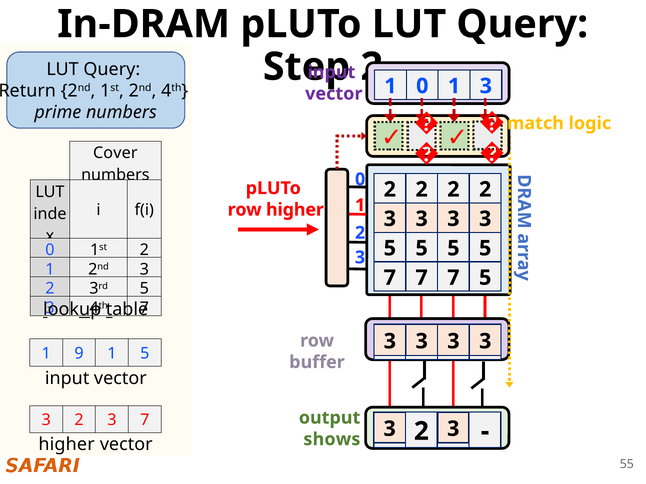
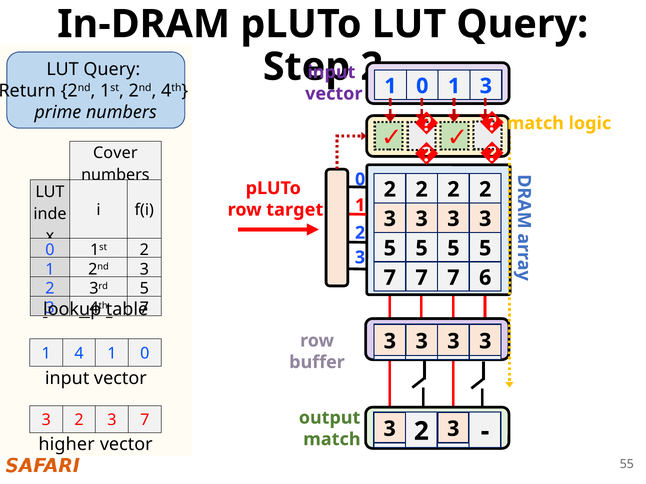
row higher: higher -> target
7 5: 5 -> 6
9: 9 -> 4
5 at (145, 354): 5 -> 0
shows at (332, 440): shows -> match
